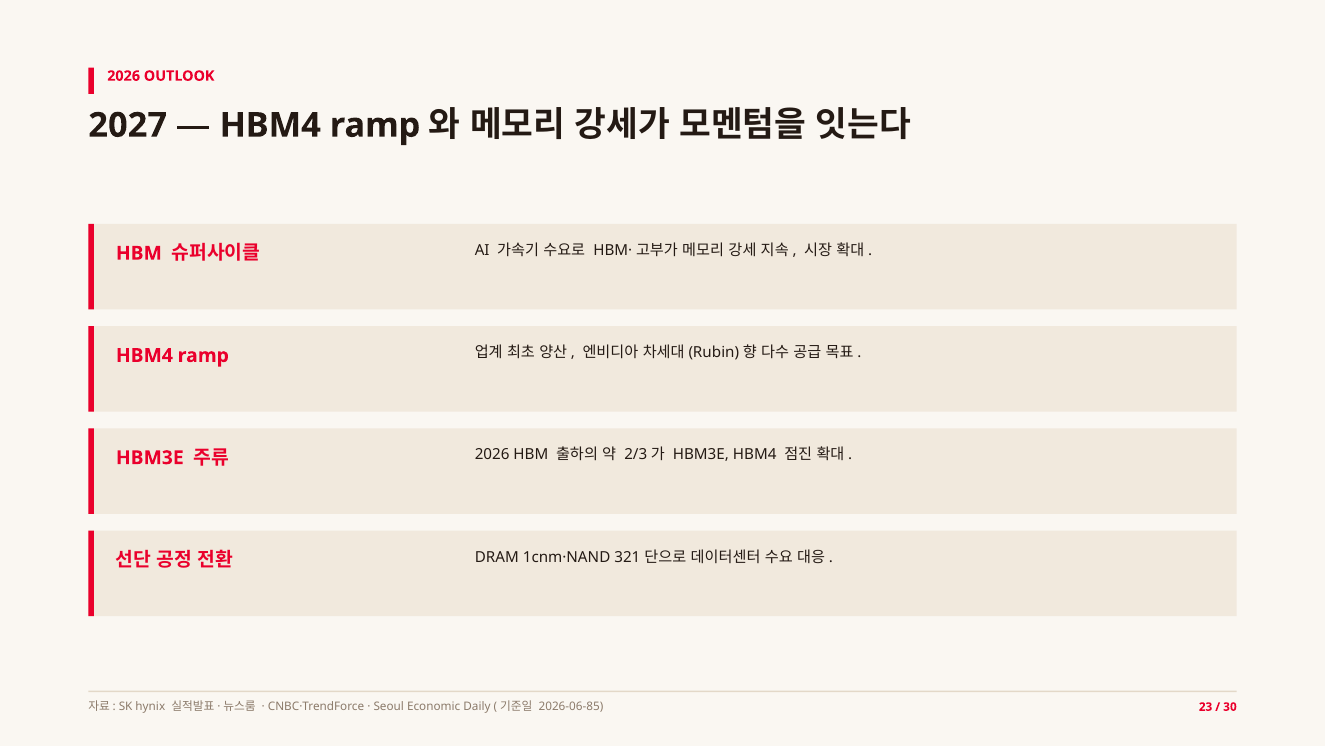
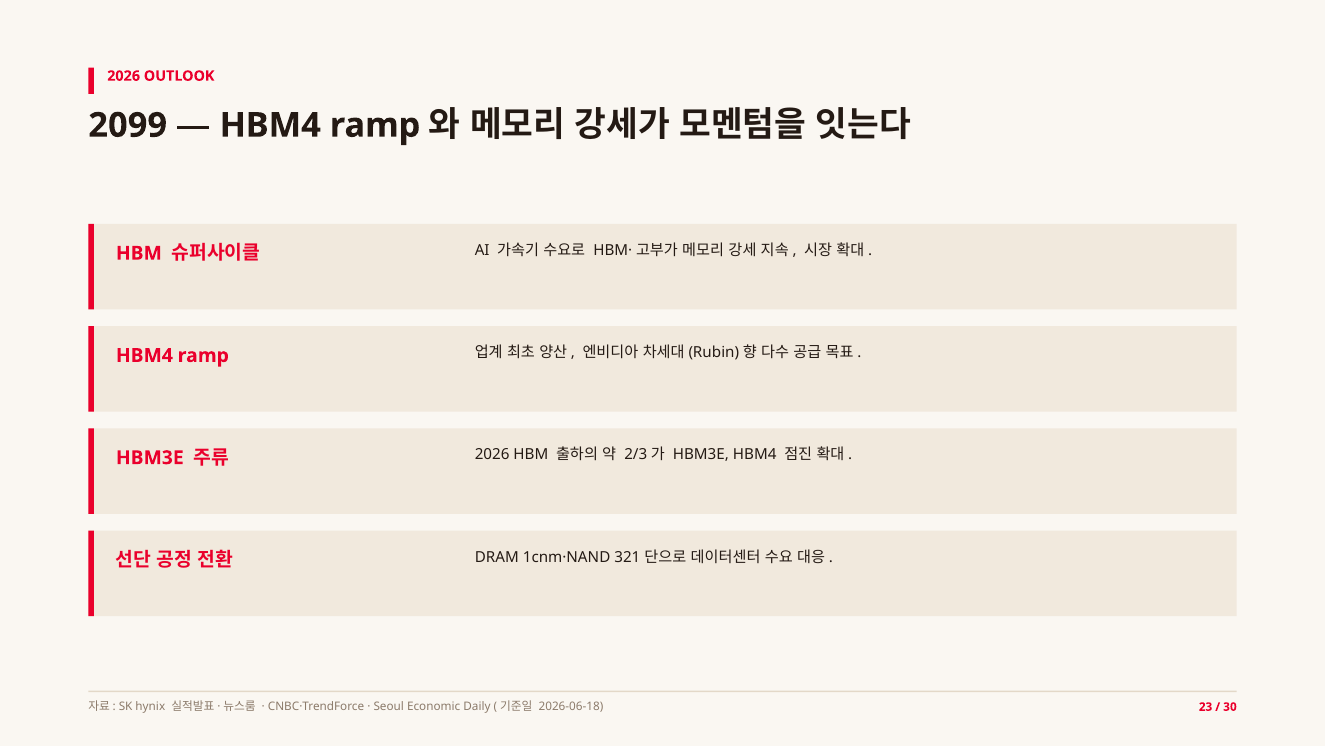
2027: 2027 -> 2099
2026-06-85: 2026-06-85 -> 2026-06-18
